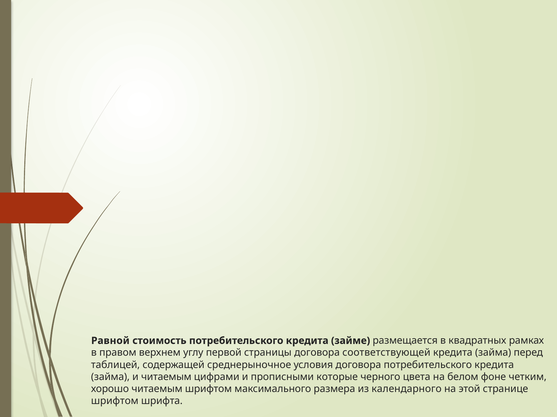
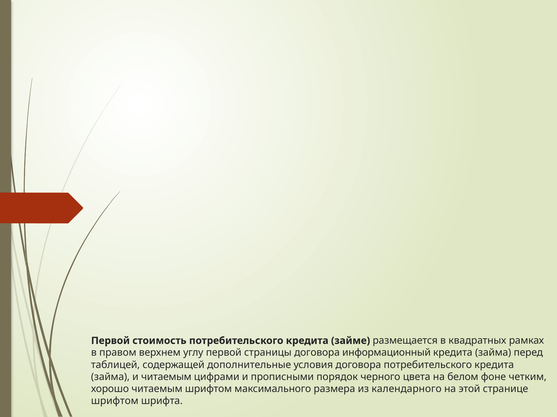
Равной at (110, 341): Равной -> Первой
соответствующей: соответствующей -> информационный
среднерыночное: среднерыночное -> дополнительные
которые: которые -> порядок
